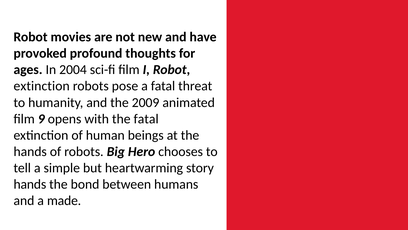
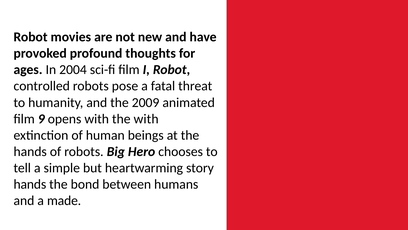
extinction at (42, 86): extinction -> controlled
the fatal: fatal -> with
